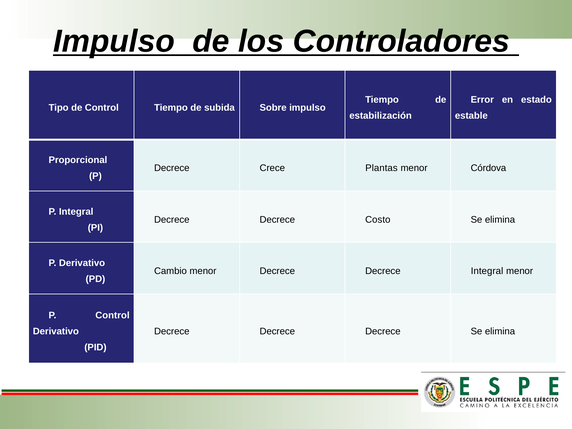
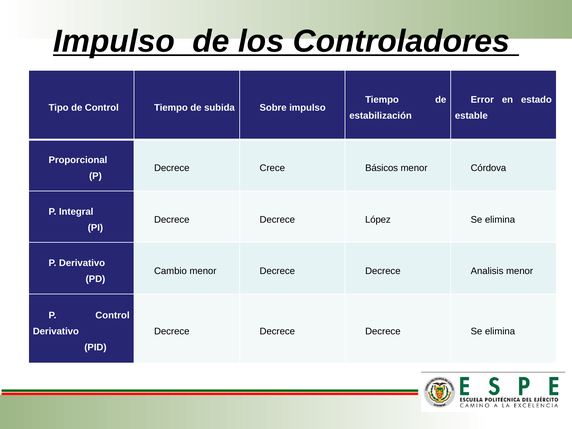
Plantas: Plantas -> Básicos
Costo: Costo -> López
Decrece Integral: Integral -> Analisis
